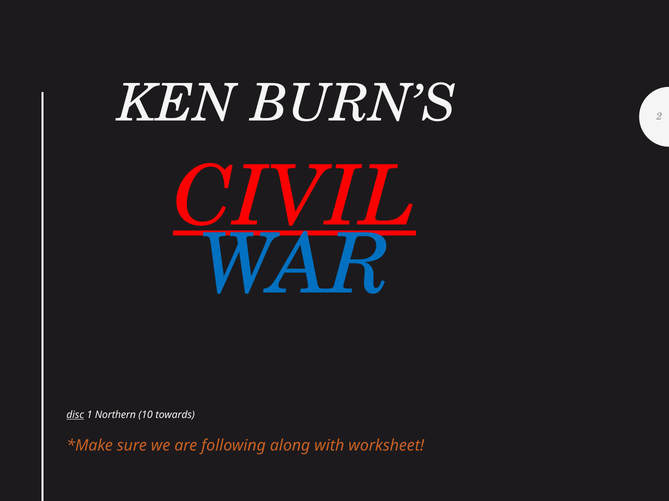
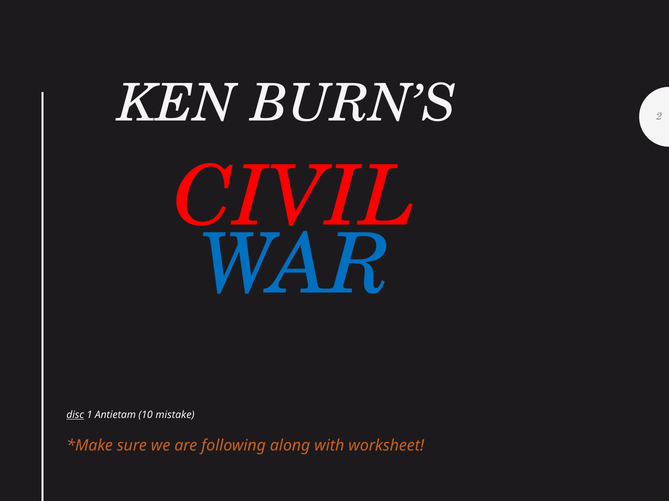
CIVIL underline: present -> none
Northern: Northern -> Antietam
towards: towards -> mistake
